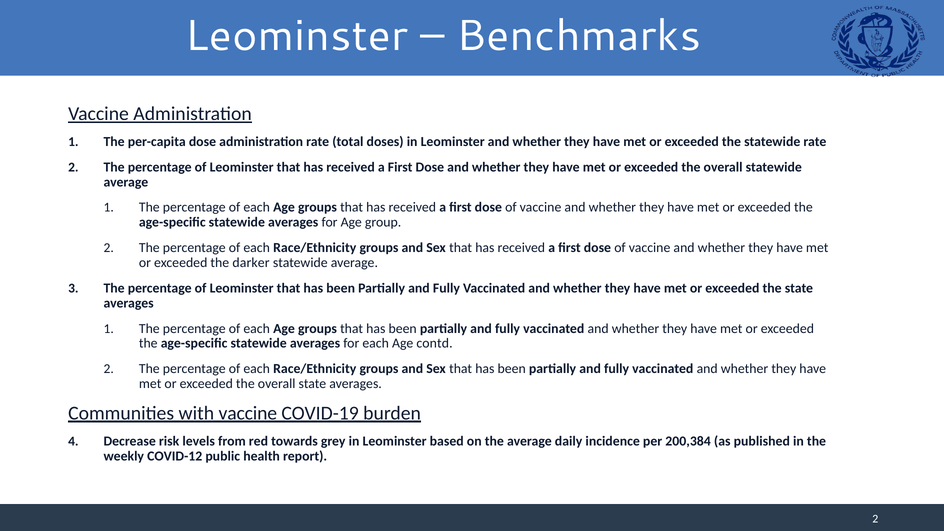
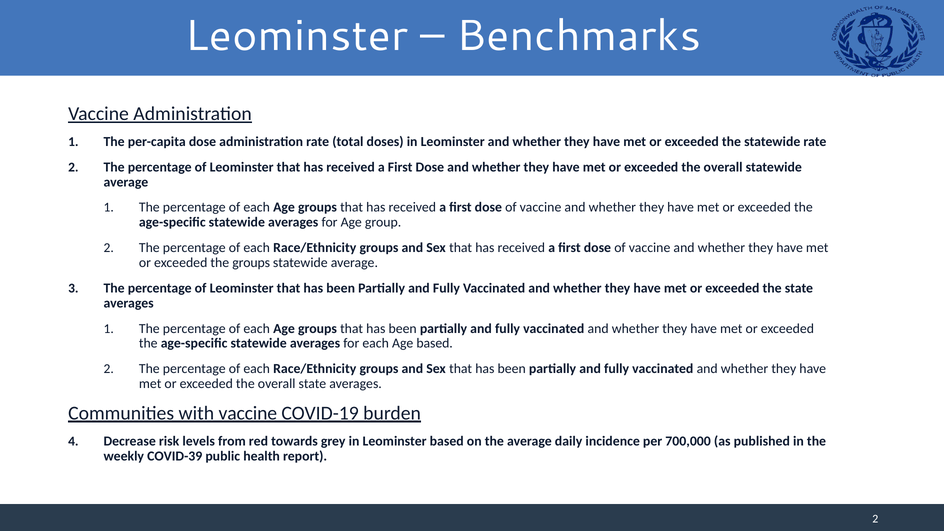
the darker: darker -> groups
Age contd: contd -> based
200,384: 200,384 -> 700,000
COVID-12: COVID-12 -> COVID-39
